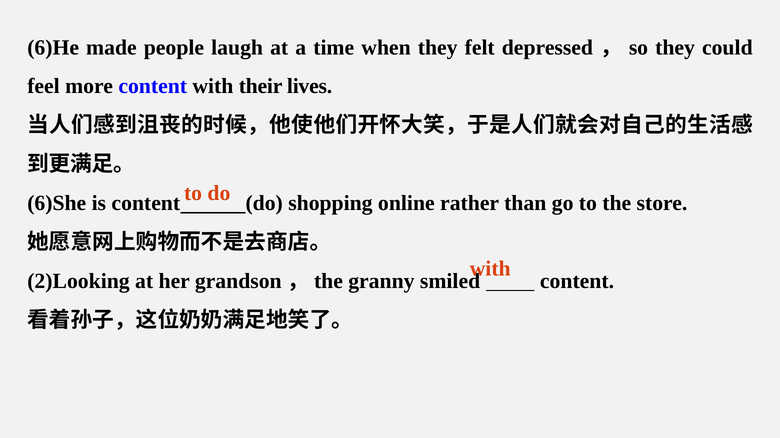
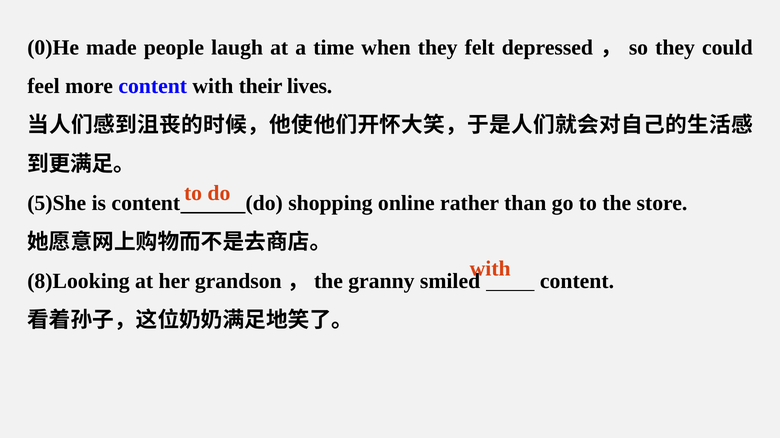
6)He: 6)He -> 0)He
6)She: 6)She -> 5)She
2)Looking: 2)Looking -> 8)Looking
